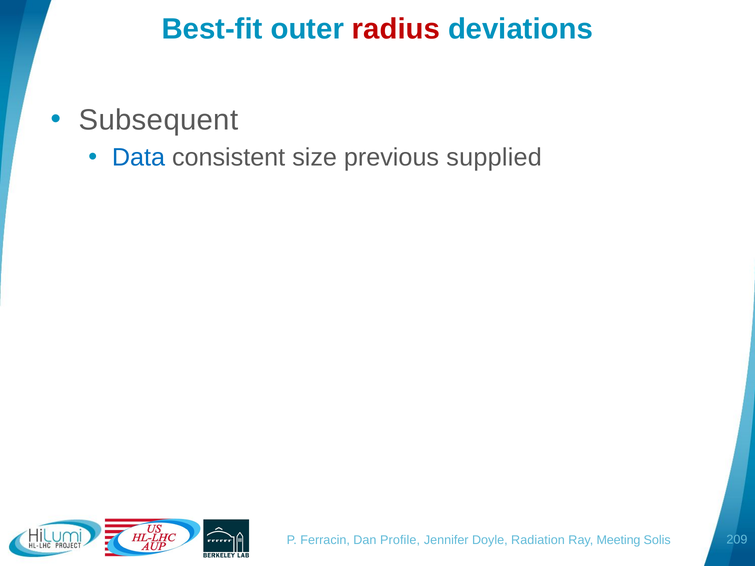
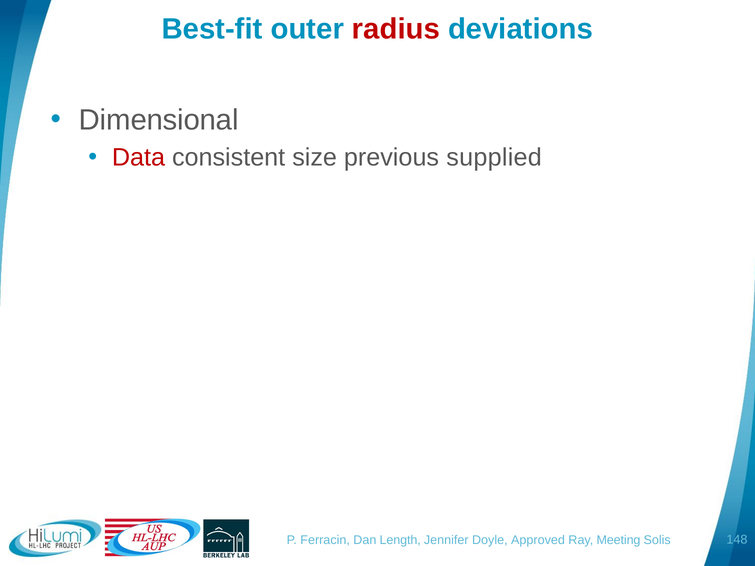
Subsequent: Subsequent -> Dimensional
Data colour: blue -> red
Profile: Profile -> Length
Radiation: Radiation -> Approved
209: 209 -> 148
